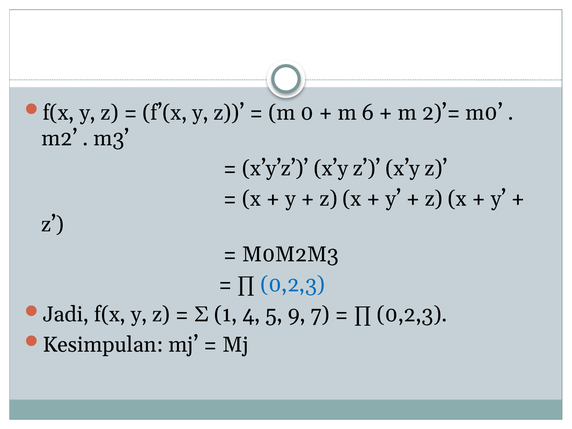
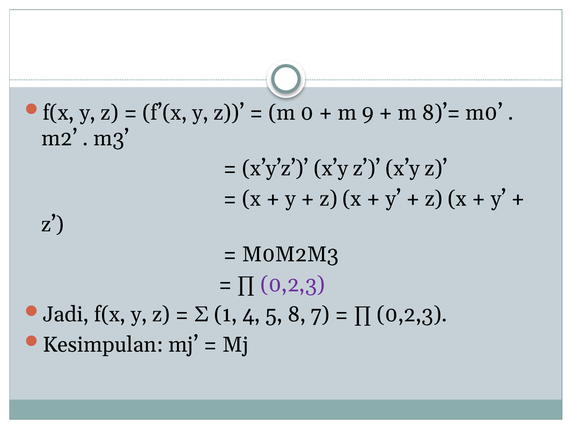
6: 6 -> 9
2)’=: 2)’= -> 8)’=
0,2,3 at (293, 285) colour: blue -> purple
9: 9 -> 8
